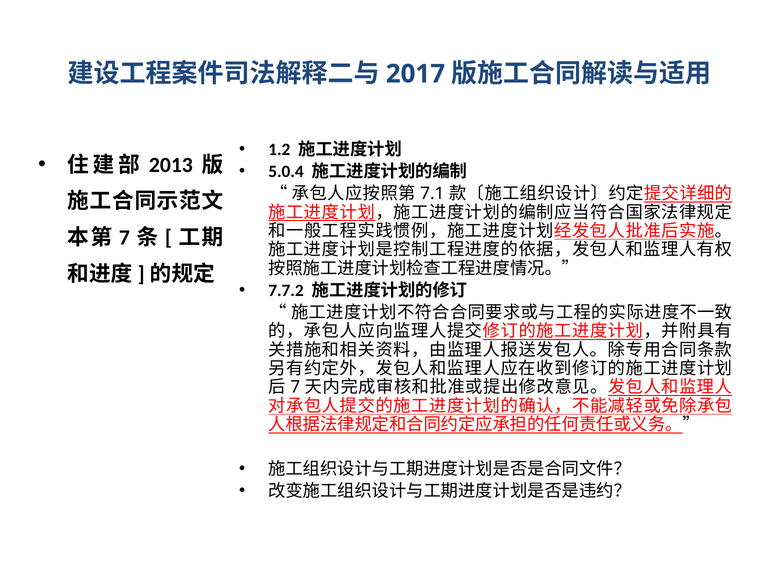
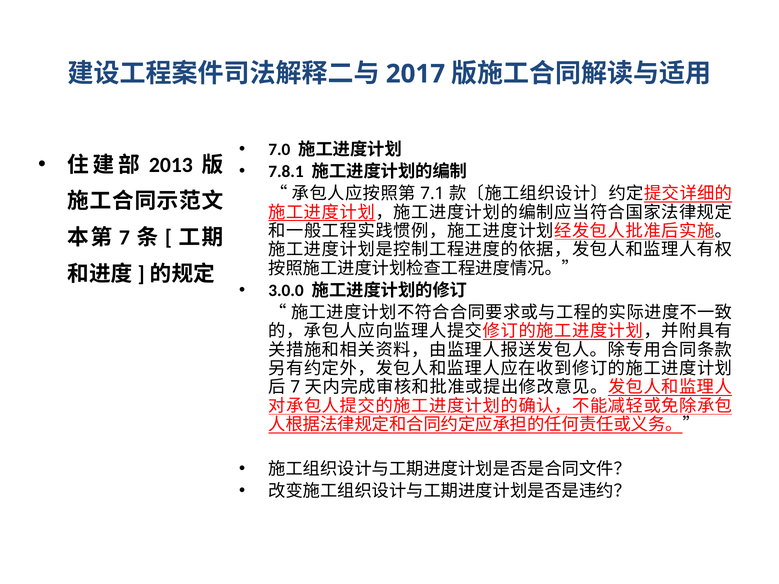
1.2: 1.2 -> 7.0
5.0.4: 5.0.4 -> 7.8.1
7.7.2: 7.7.2 -> 3.0.0
